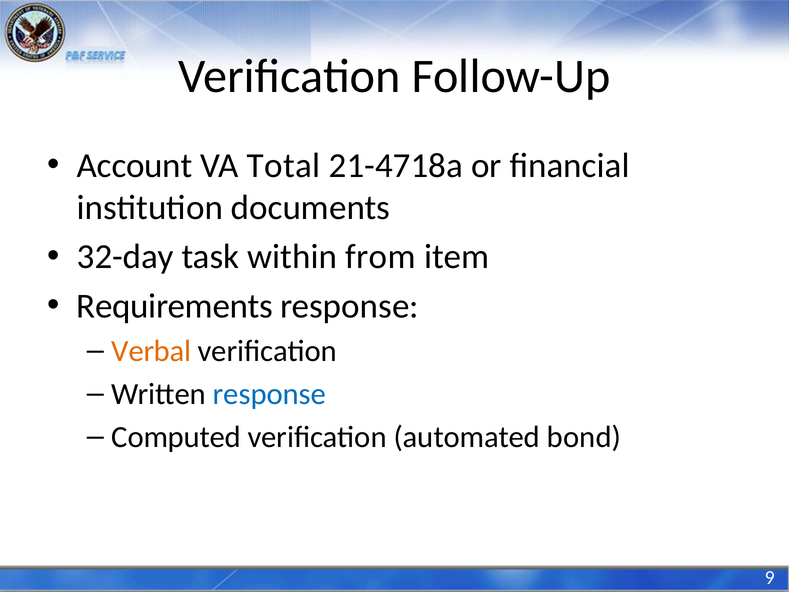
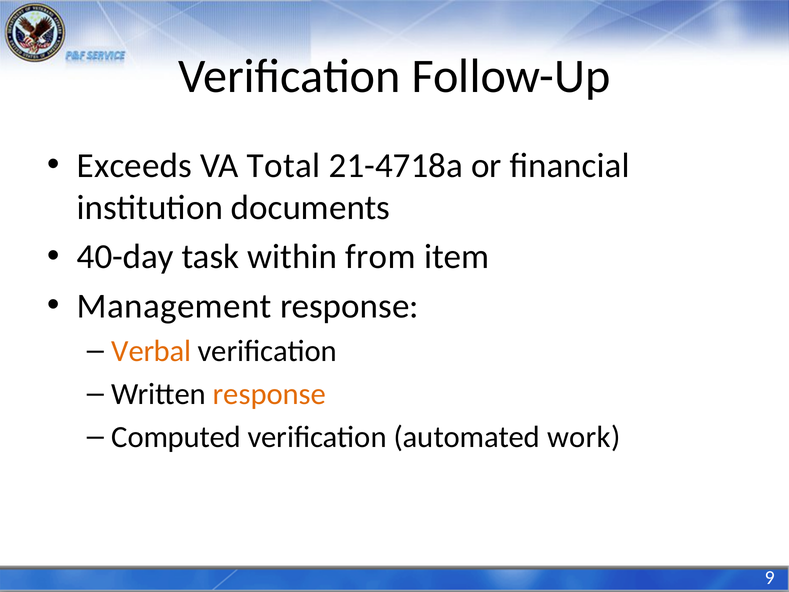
Account: Account -> Exceeds
32-day: 32-day -> 40-day
Requirements: Requirements -> Management
response at (269, 394) colour: blue -> orange
bond: bond -> work
